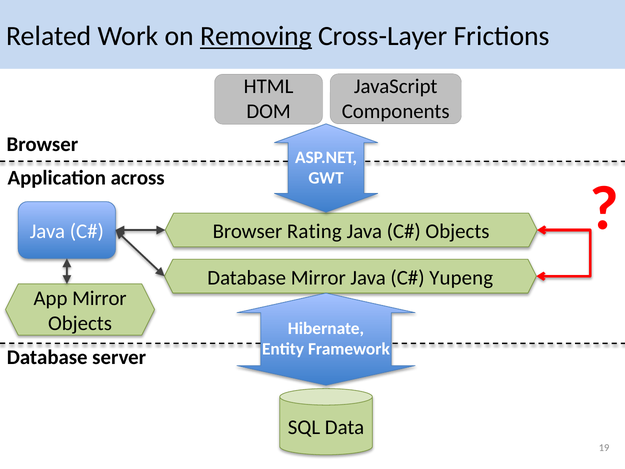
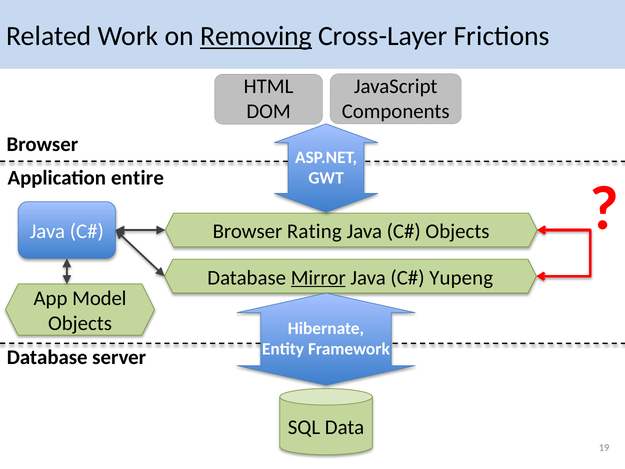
across: across -> entire
Mirror at (318, 277) underline: none -> present
App Mirror: Mirror -> Model
